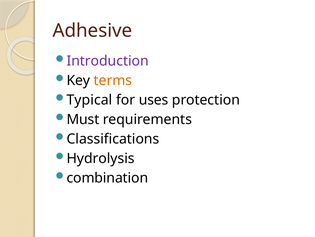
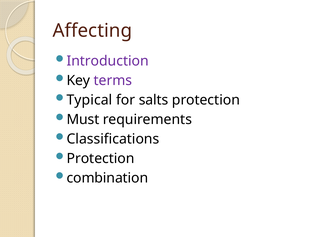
Adhesive: Adhesive -> Affecting
terms colour: orange -> purple
uses: uses -> salts
Hydrolysis at (101, 158): Hydrolysis -> Protection
